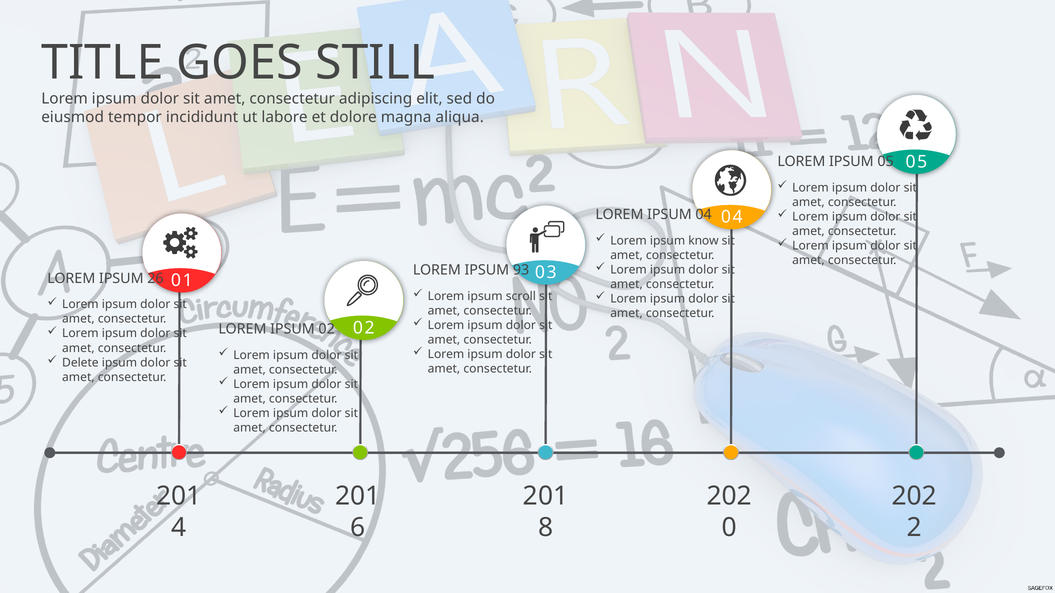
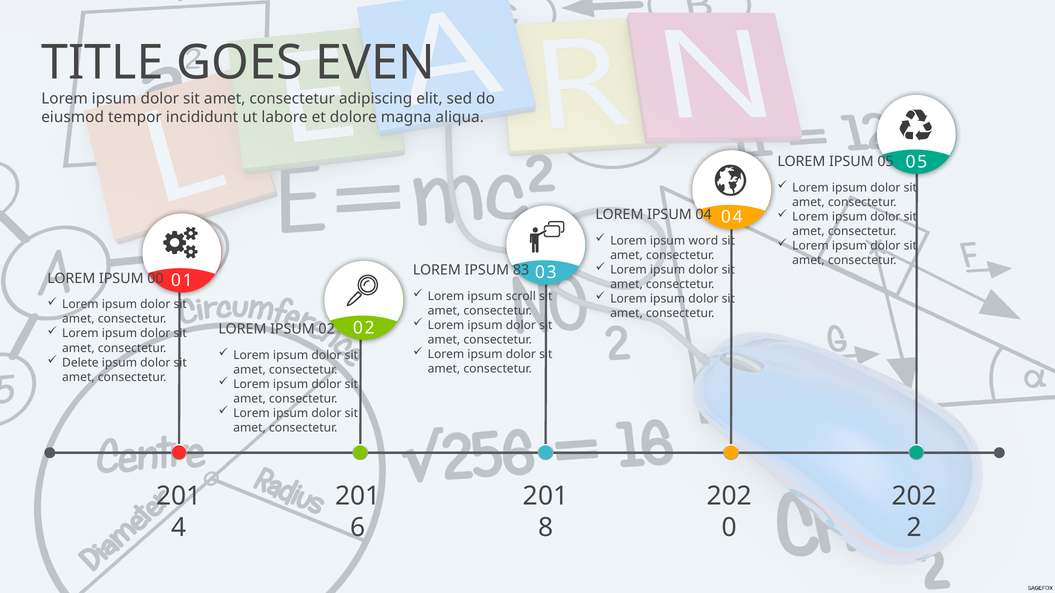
STILL: STILL -> EVEN
know: know -> word
93: 93 -> 83
26: 26 -> 00
